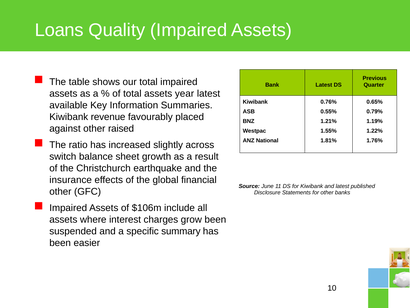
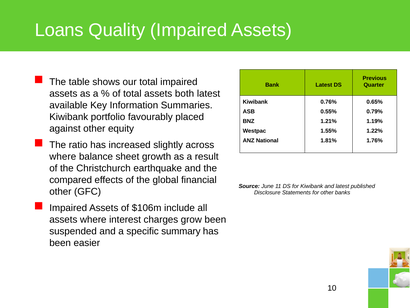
year: year -> both
revenue: revenue -> portfolio
raised: raised -> equity
switch at (63, 156): switch -> where
insurance: insurance -> compared
